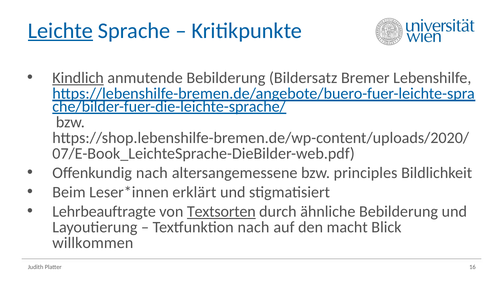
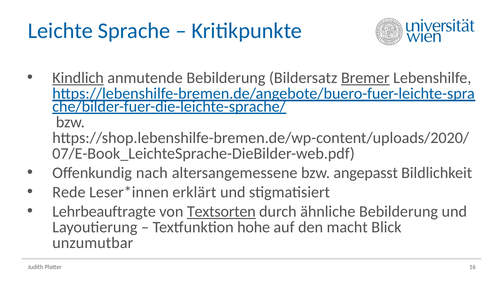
Leichte underline: present -> none
Bremer underline: none -> present
principles: principles -> angepasst
Beim: Beim -> Rede
Textfunktion nach: nach -> hohe
willkommen: willkommen -> unzumutbar
